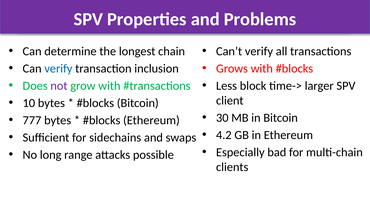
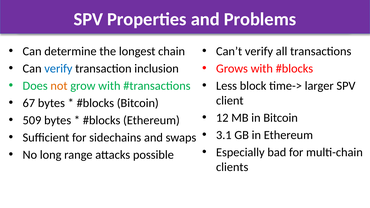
not colour: purple -> orange
10: 10 -> 67
30: 30 -> 12
777: 777 -> 509
4.2: 4.2 -> 3.1
